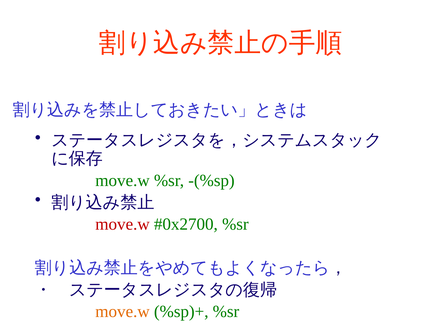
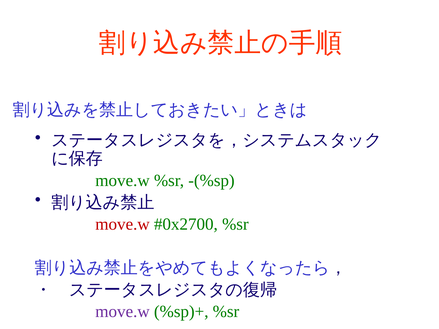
move.w at (123, 312) colour: orange -> purple
